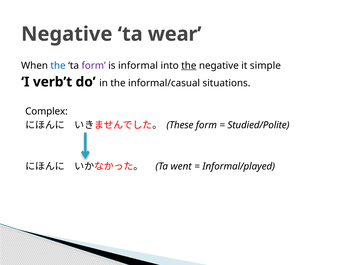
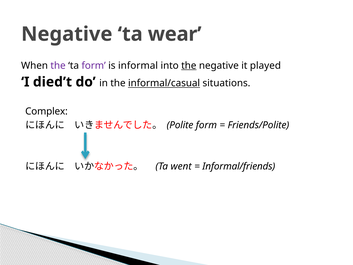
the at (58, 65) colour: blue -> purple
simple: simple -> played
verb’t: verb’t -> died’t
informal/casual underline: none -> present
These: These -> Polite
Studied/Polite: Studied/Polite -> Friends/Polite
Informal/played: Informal/played -> Informal/friends
